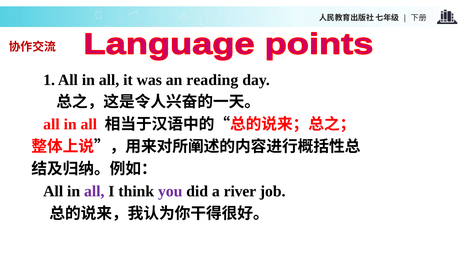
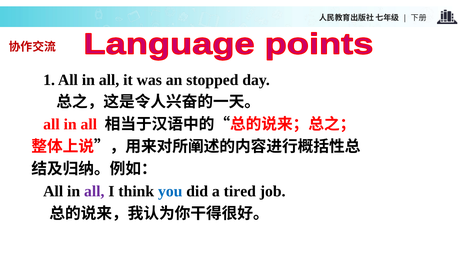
reading: reading -> stopped
you colour: purple -> blue
river: river -> tired
